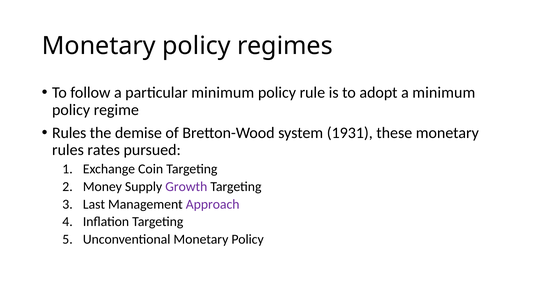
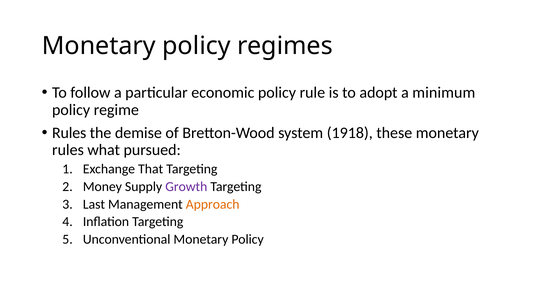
particular minimum: minimum -> economic
1931: 1931 -> 1918
rates: rates -> what
Coin: Coin -> That
Approach colour: purple -> orange
